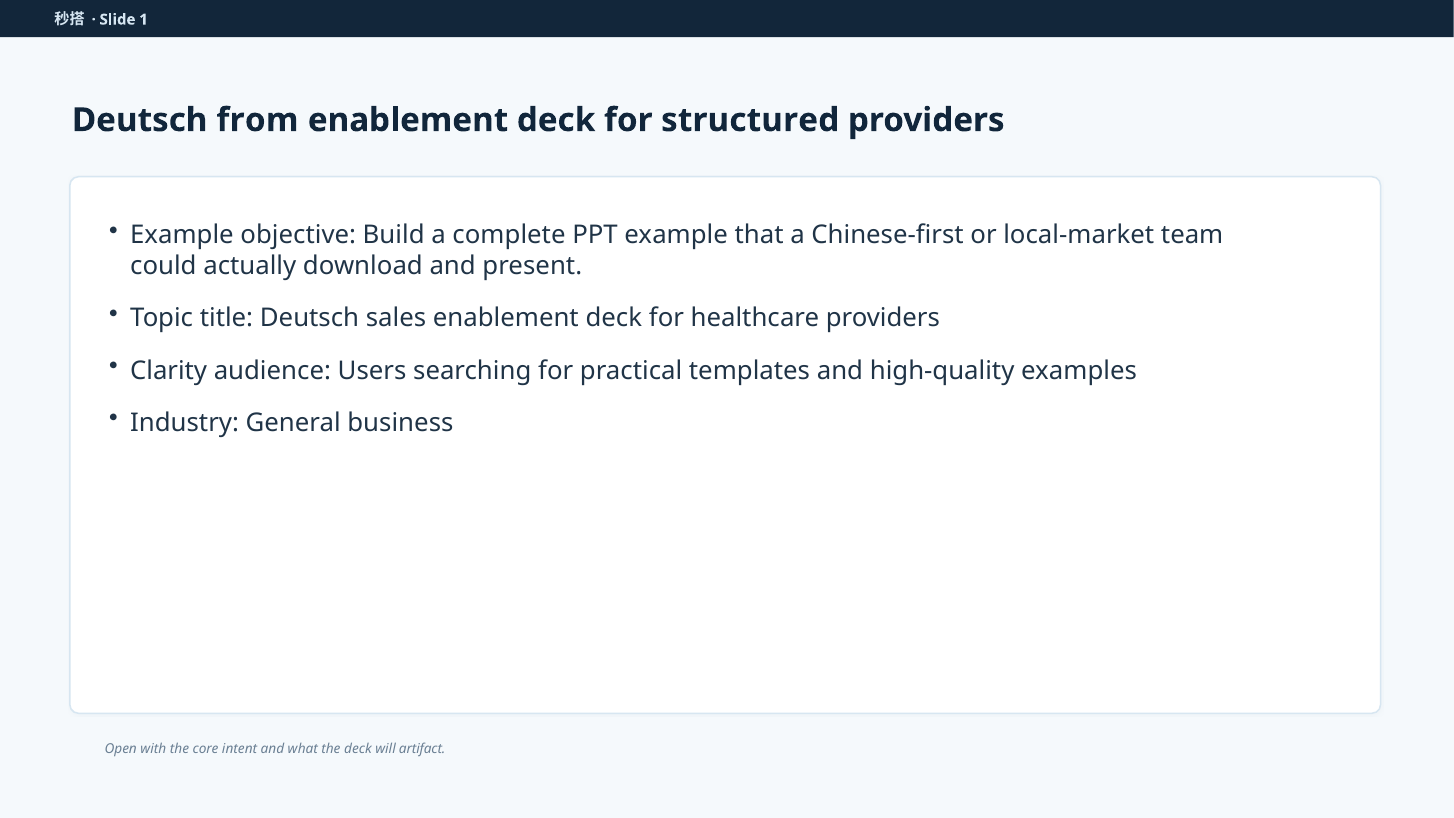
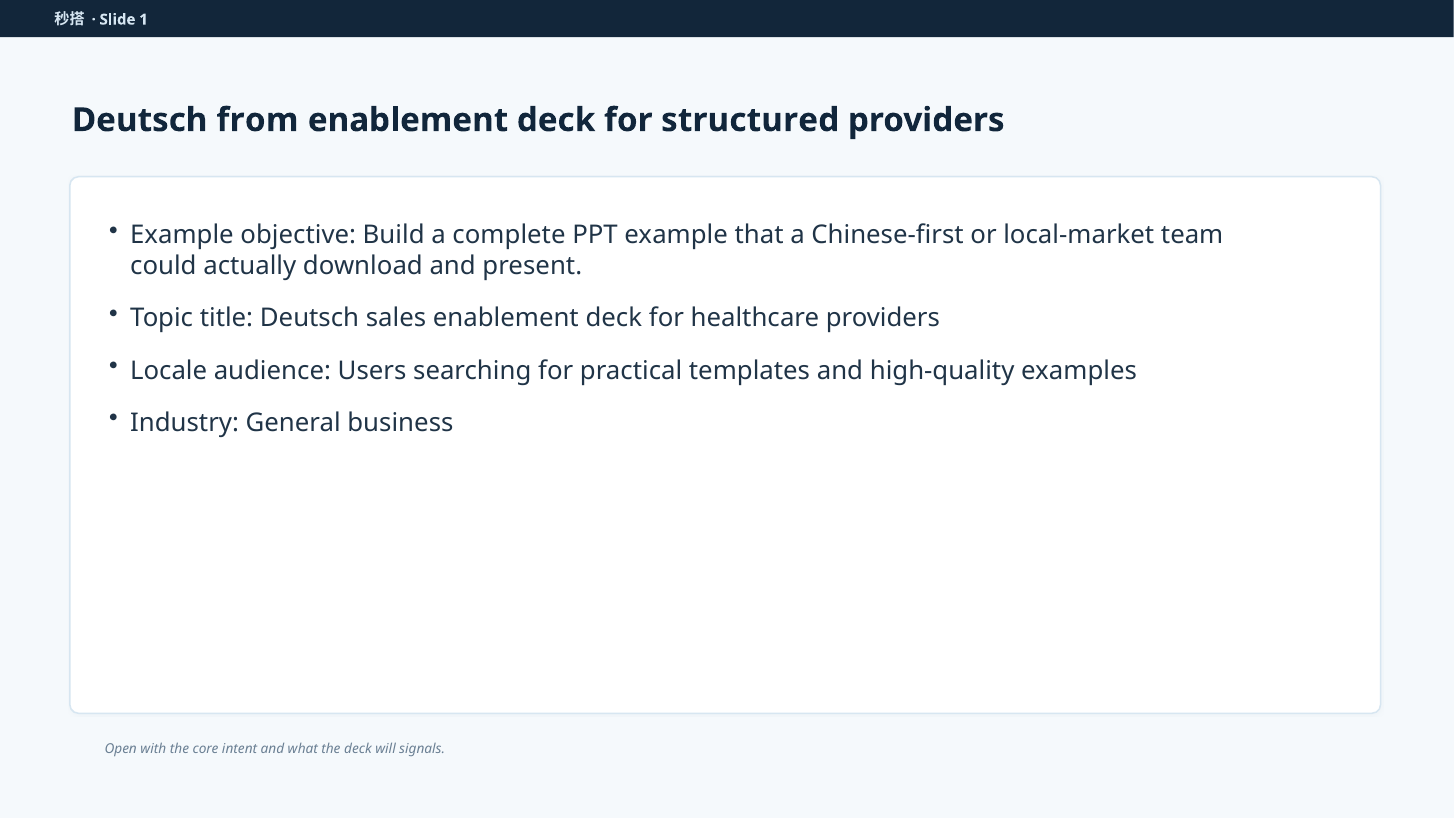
Clarity: Clarity -> Locale
artifact: artifact -> signals
